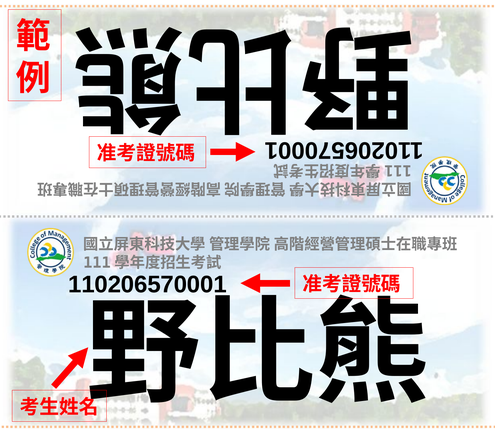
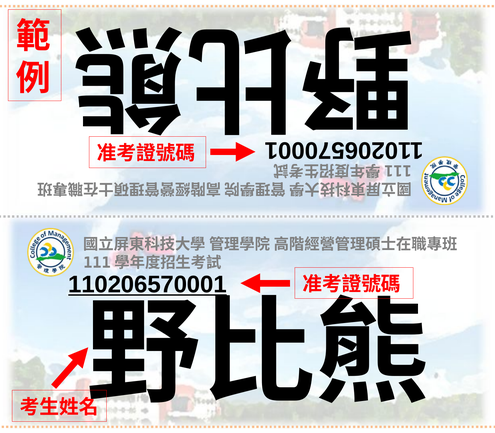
110206570001 underline: none -> present
